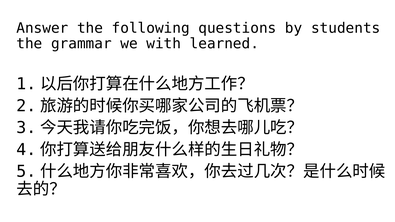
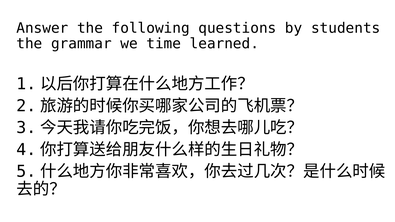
with: with -> time
